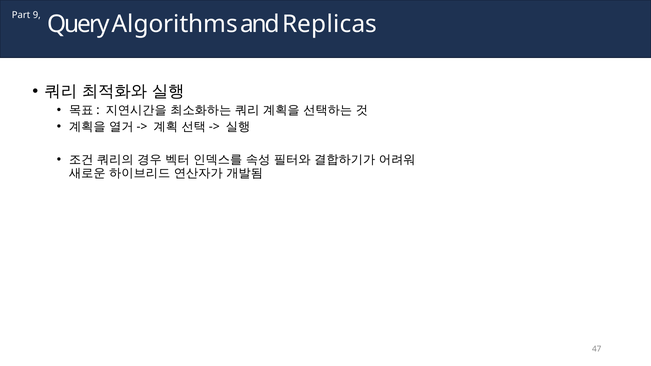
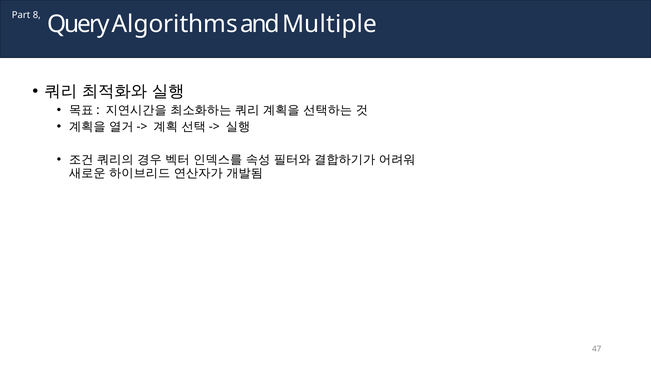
9: 9 -> 8
Replicas: Replicas -> Multiple
